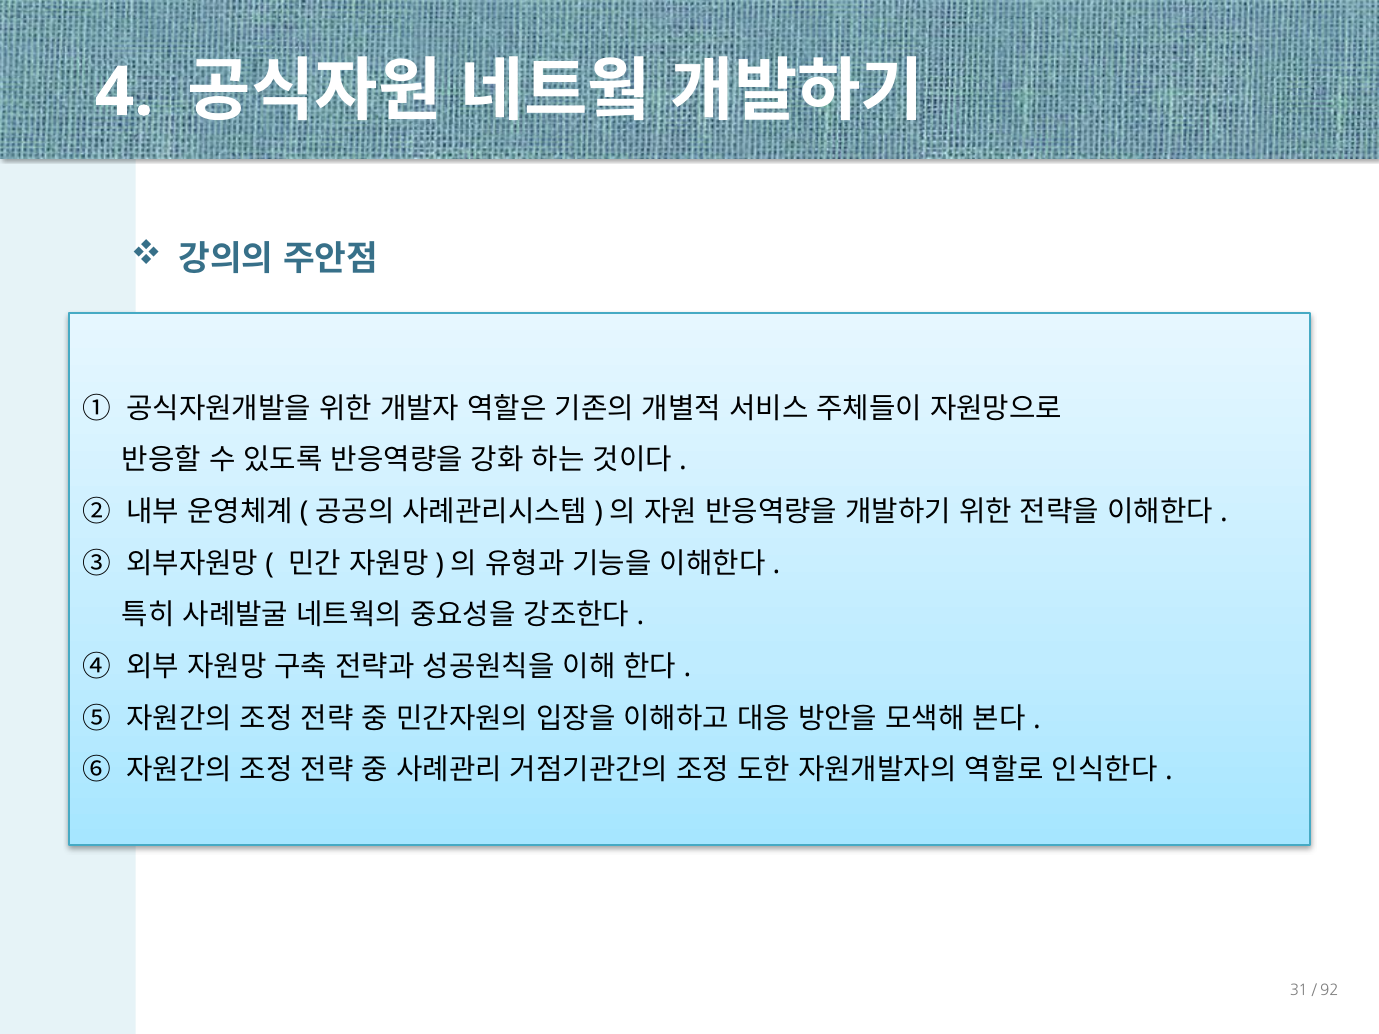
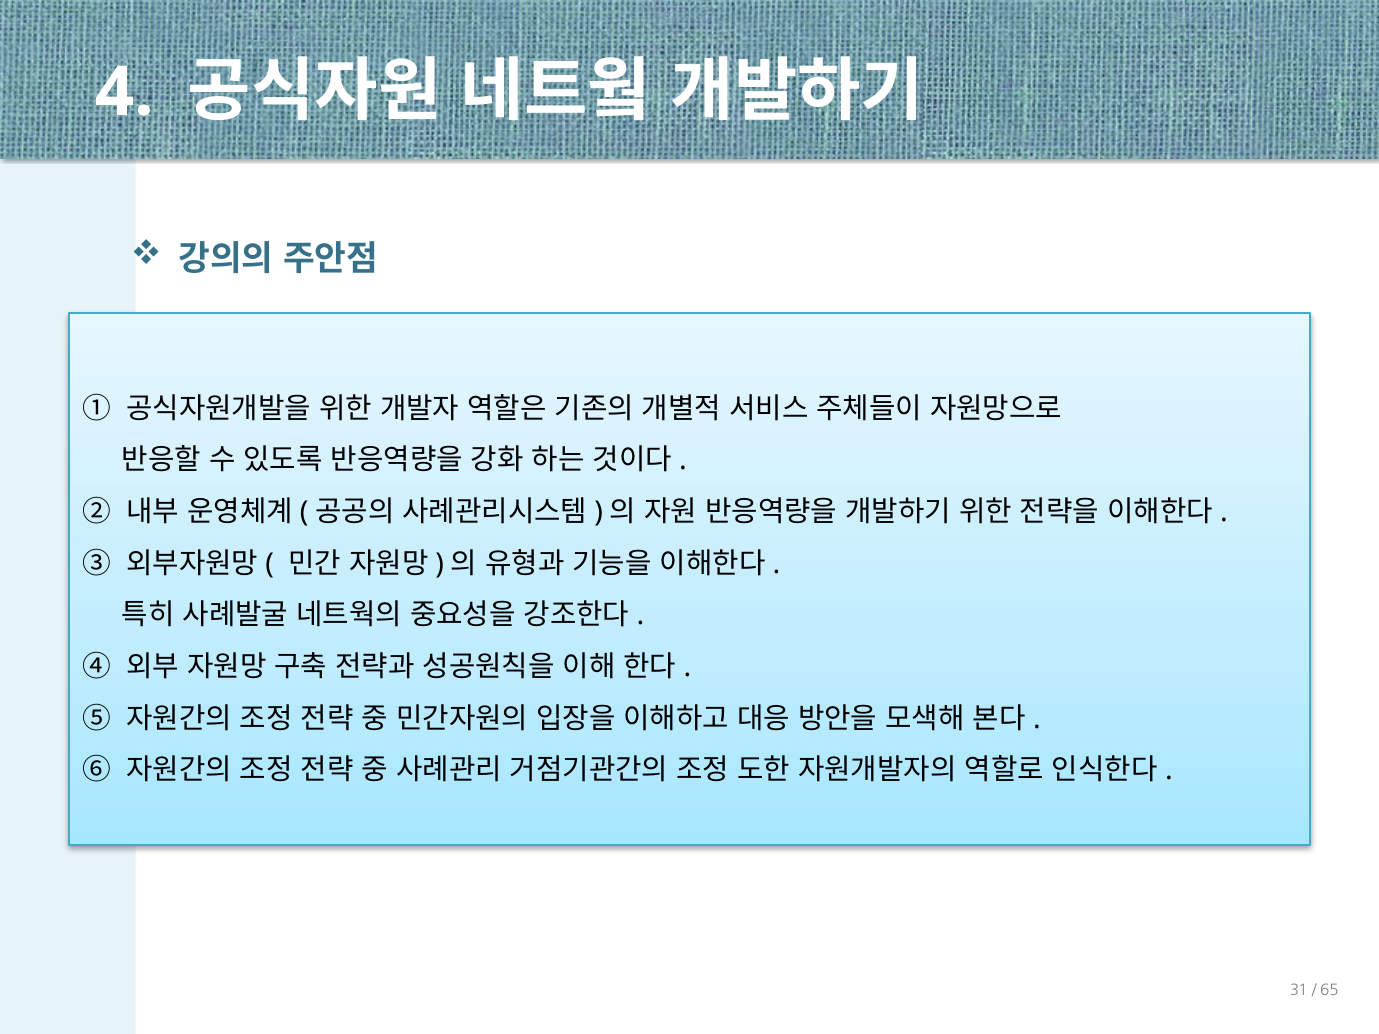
92: 92 -> 65
